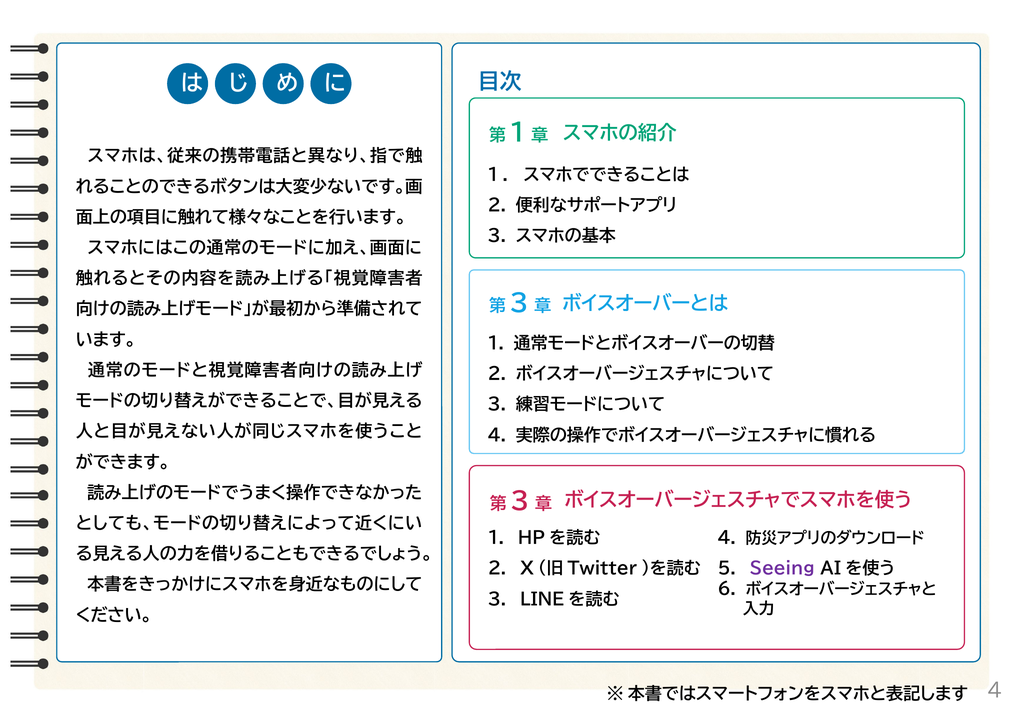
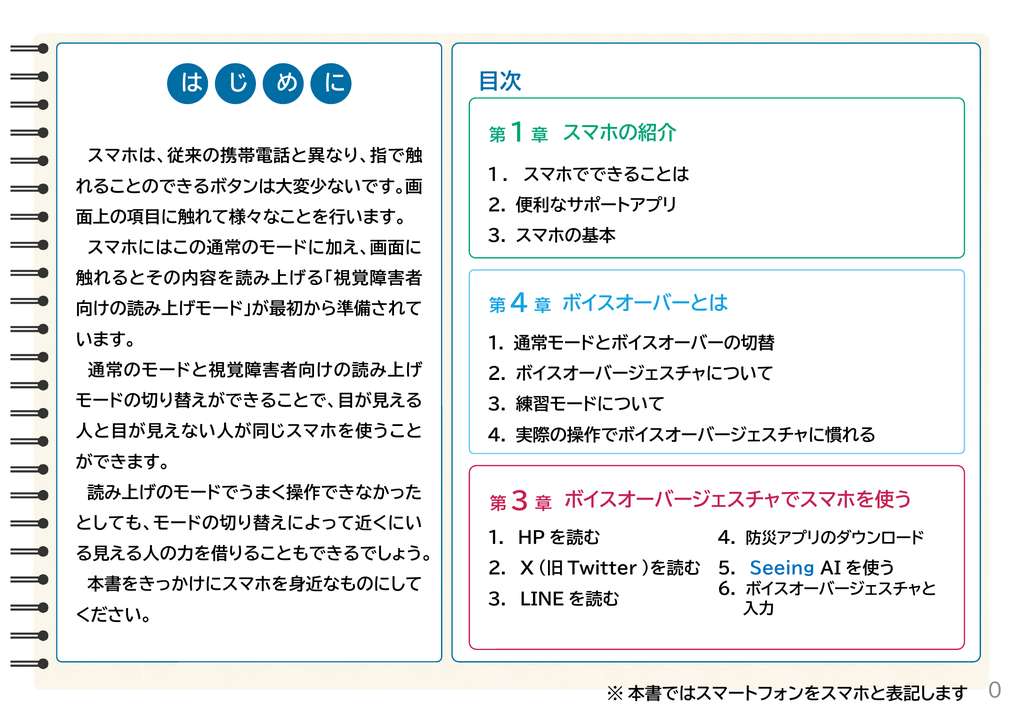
3 at (519, 304): 3 -> 4
Seeing colour: purple -> blue
4: 4 -> 0
